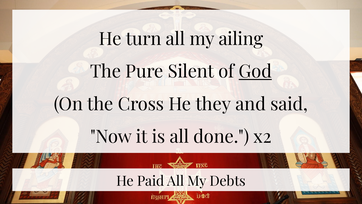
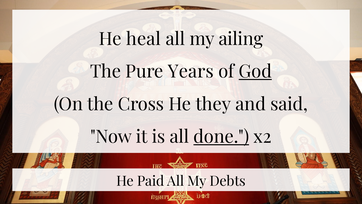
turn: turn -> heal
Silent: Silent -> Years
done underline: none -> present
